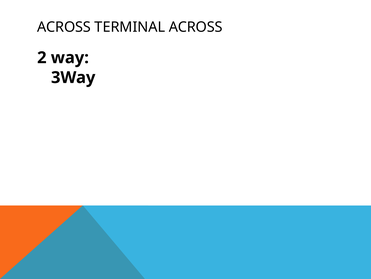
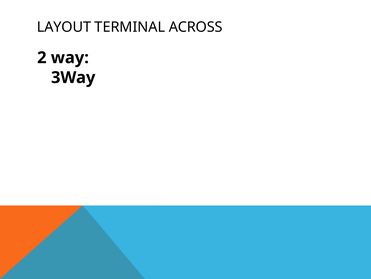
ACROSS at (64, 27): ACROSS -> LAYOUT
